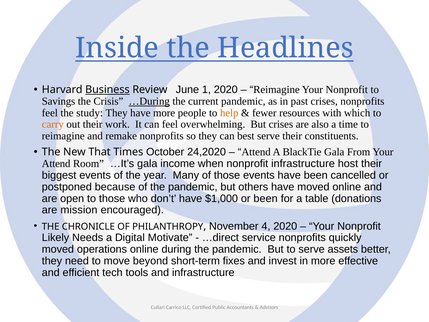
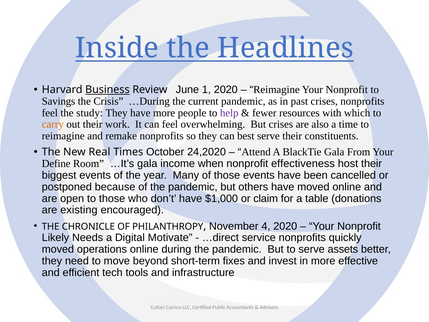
…During underline: present -> none
help colour: orange -> purple
That: That -> Real
Attend at (56, 164): Attend -> Define
nonprofit infrastructure: infrastructure -> effectiveness
or been: been -> claim
mission: mission -> existing
